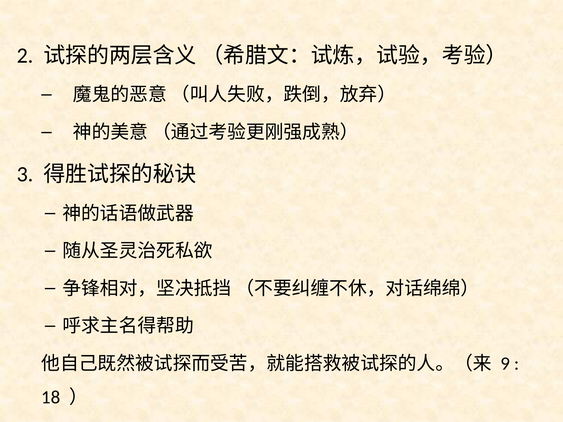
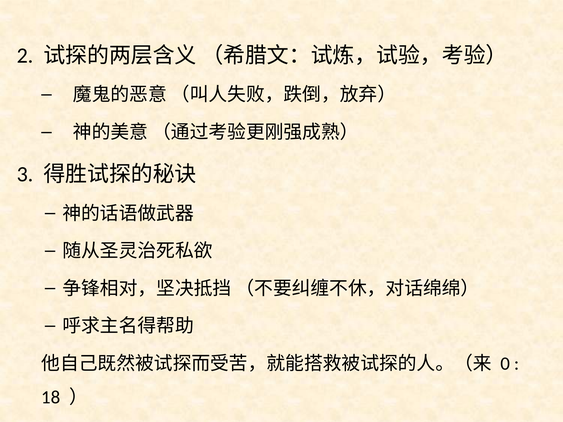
9: 9 -> 0
